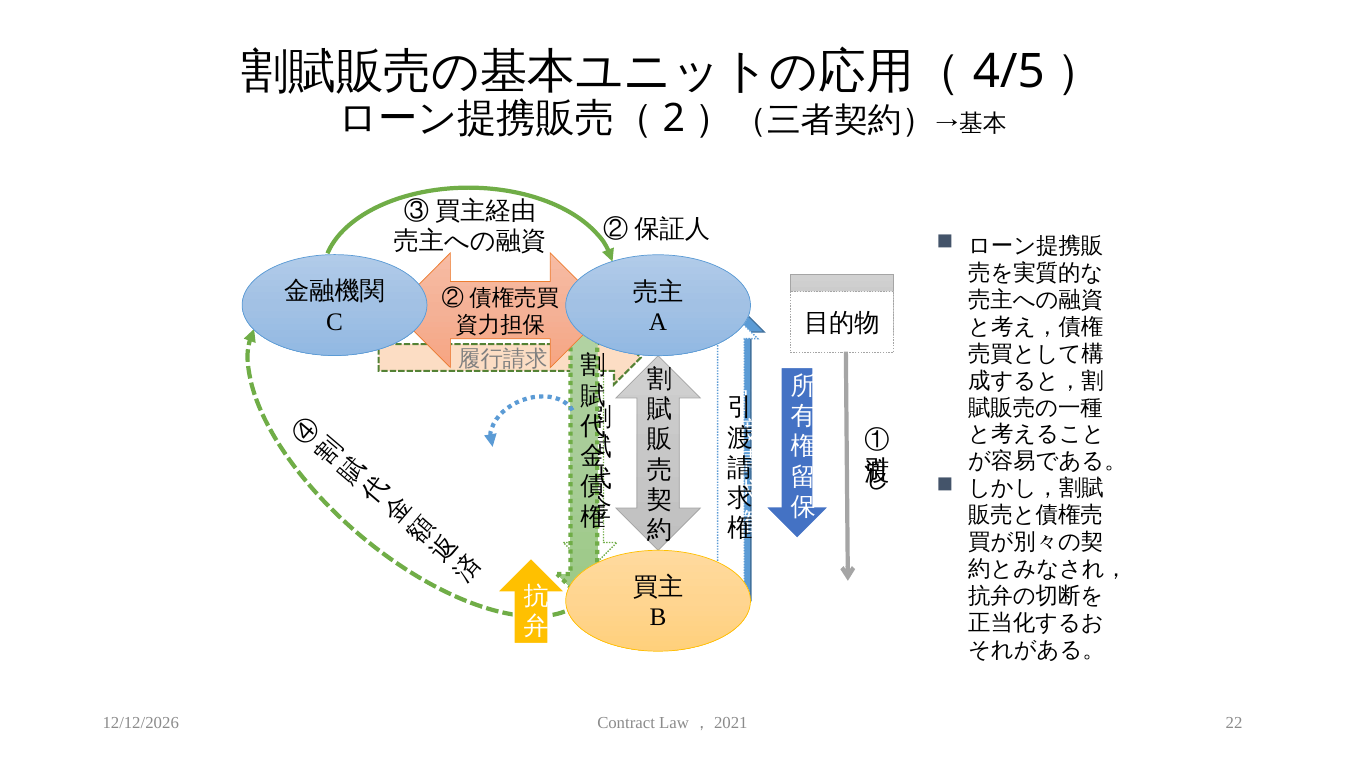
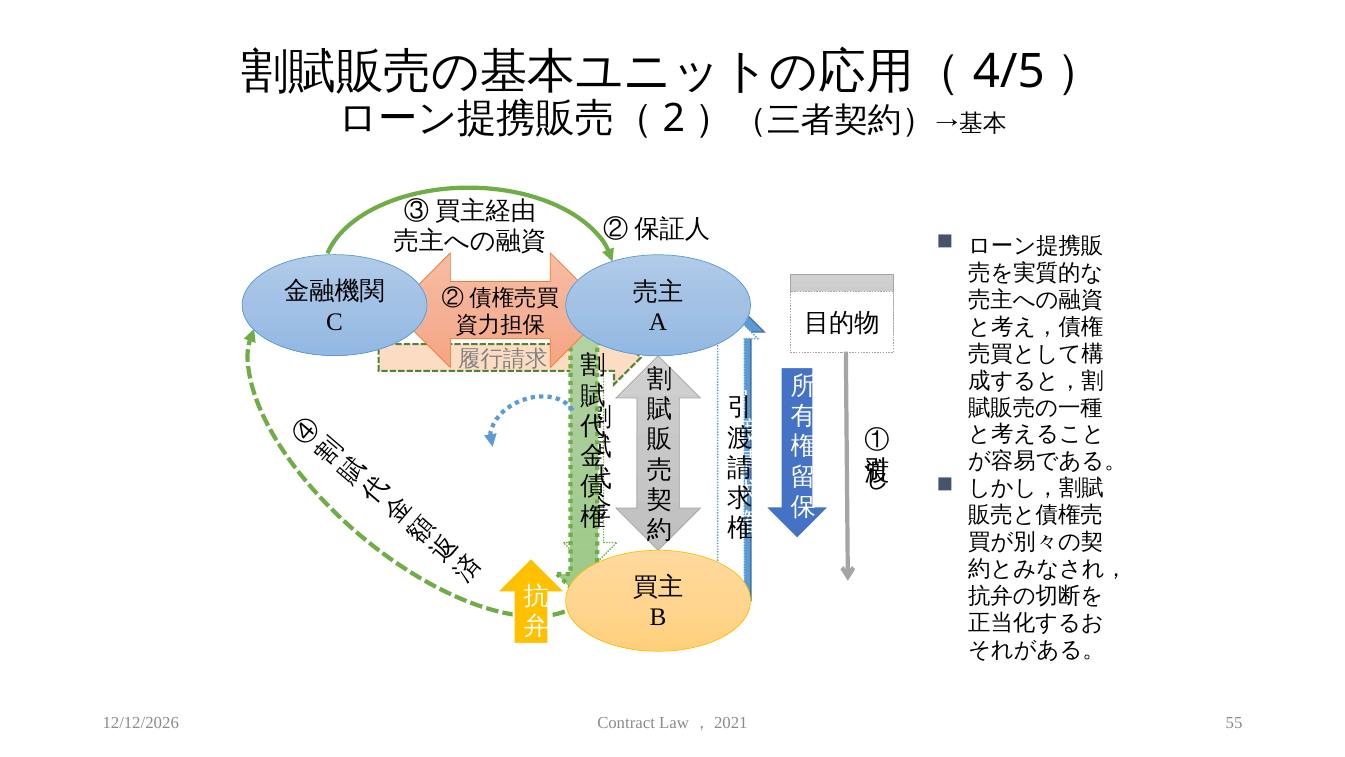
22: 22 -> 55
